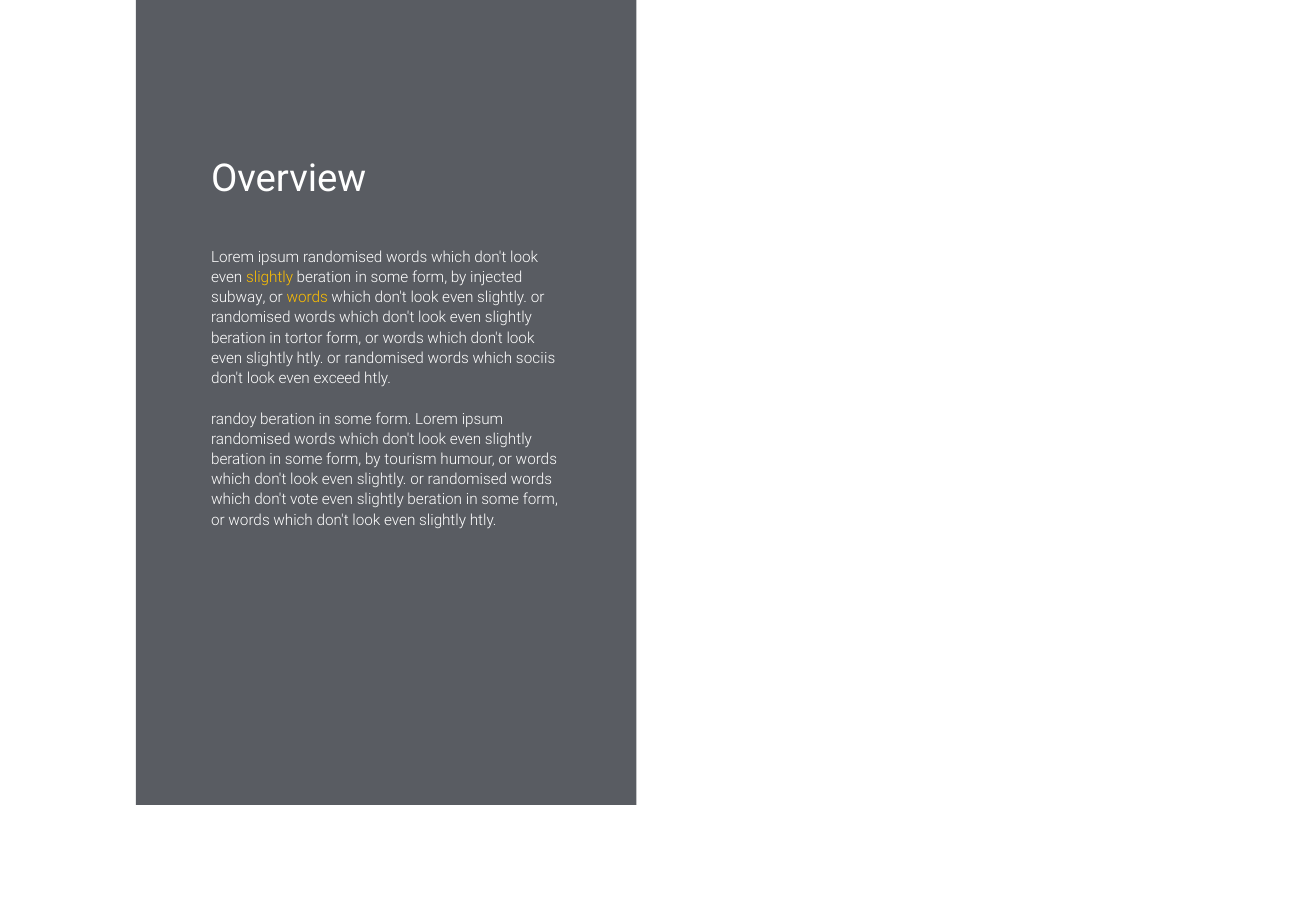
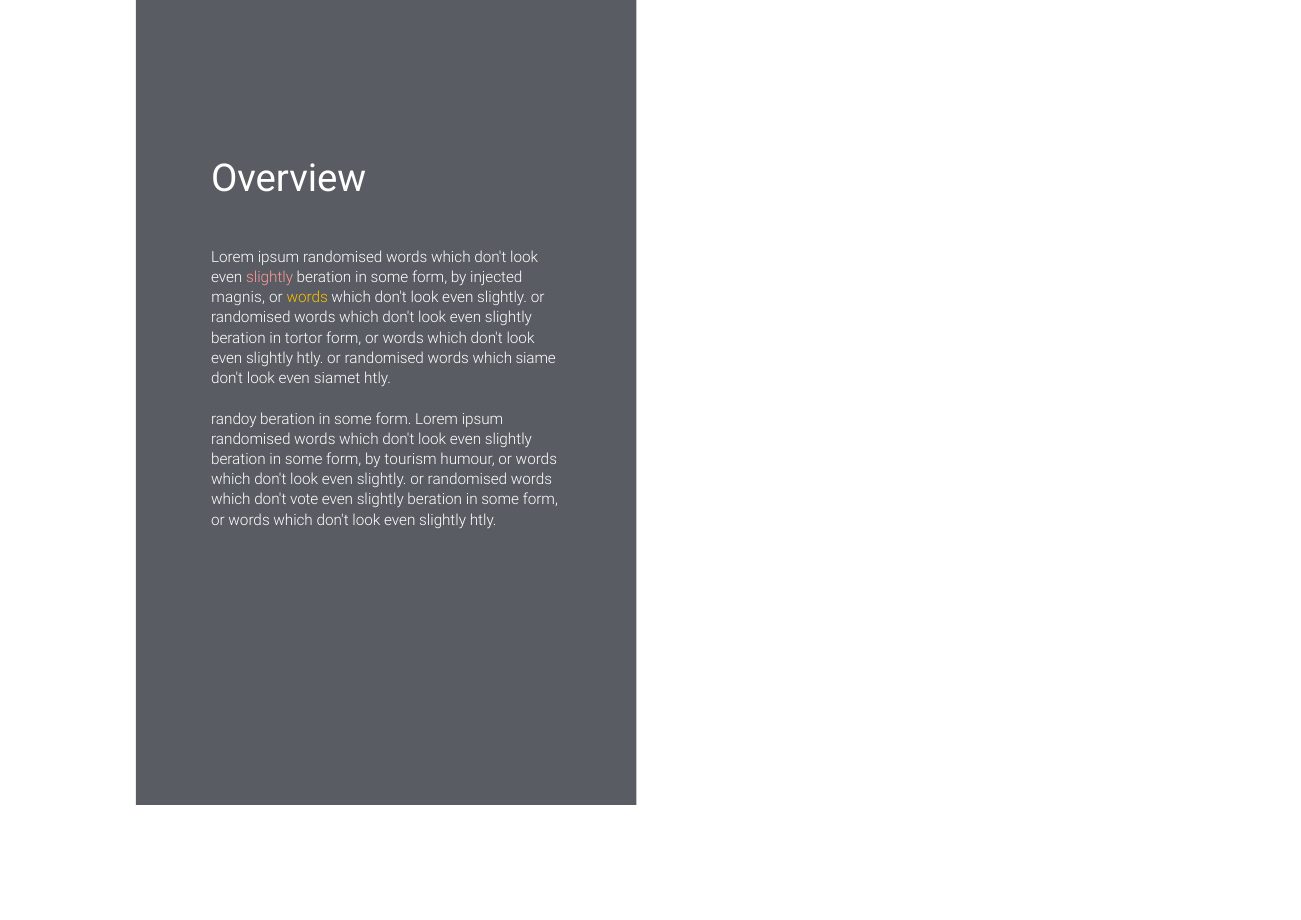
slightly at (270, 277) colour: yellow -> pink
subway: subway -> magnis
sociis: sociis -> siame
exceed: exceed -> siamet
